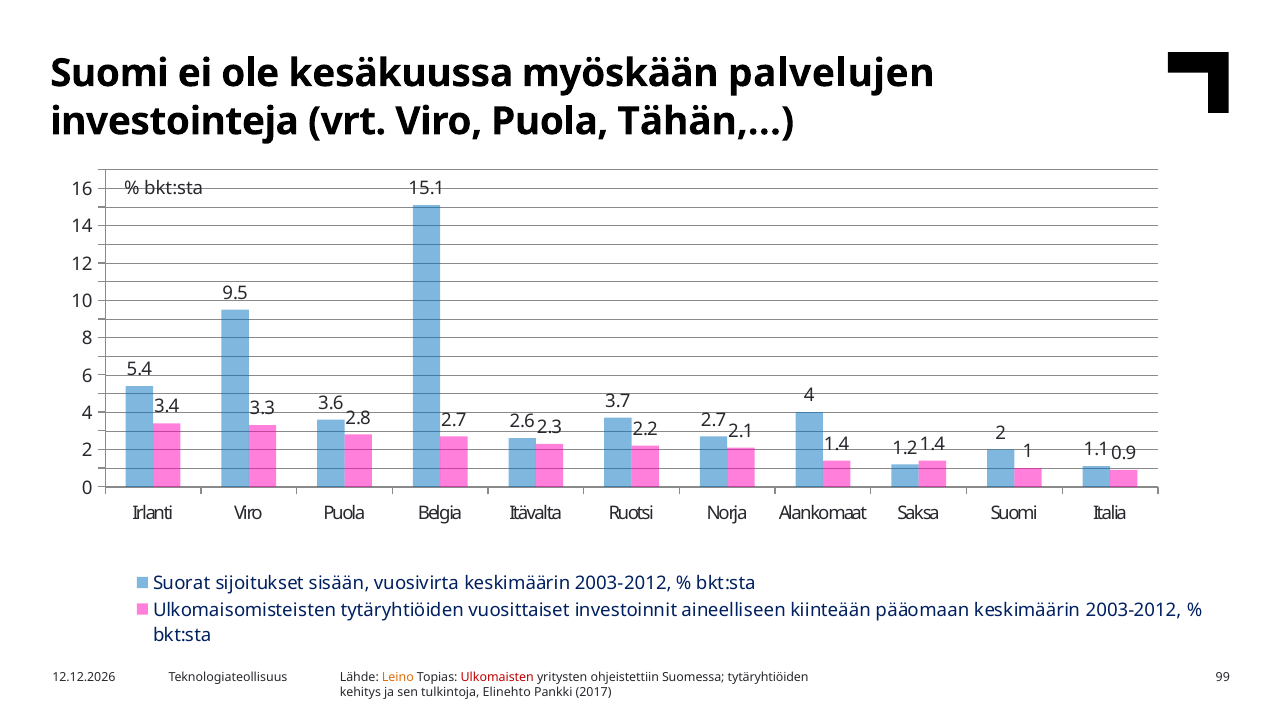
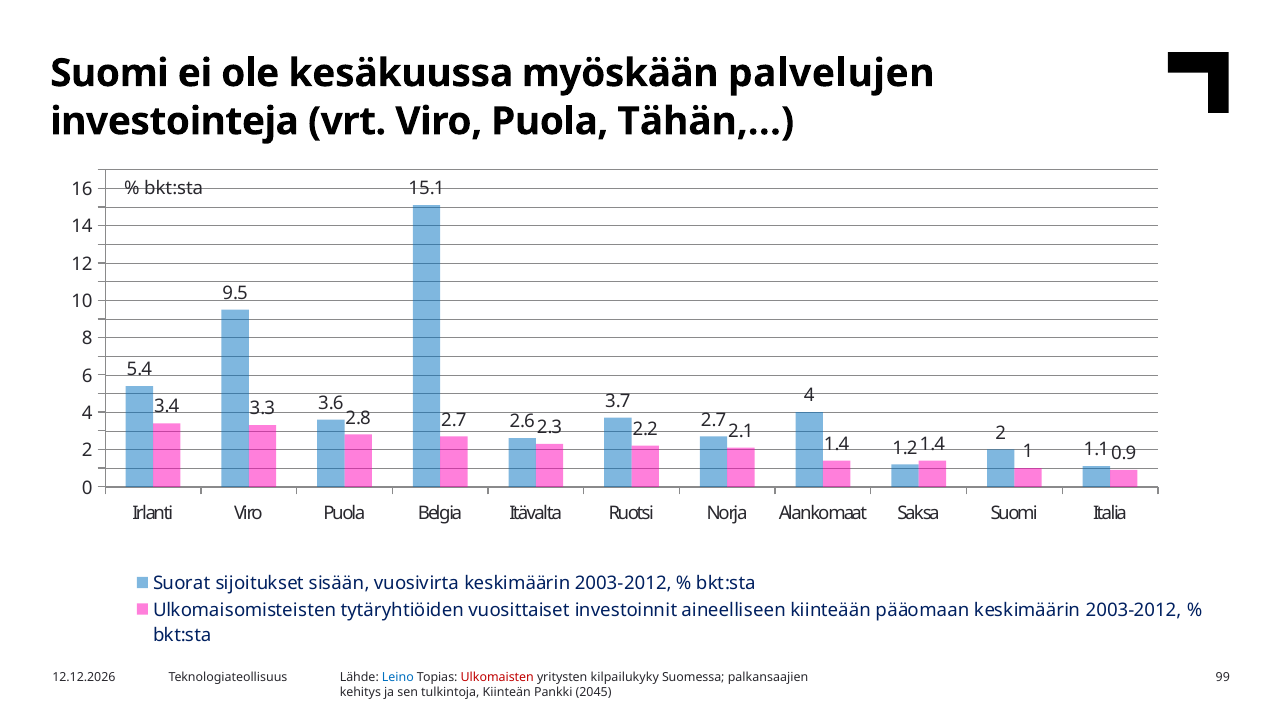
Leino colour: orange -> blue
ohjeistettiin: ohjeistettiin -> kilpailukyky
Suomessa tytäryhtiöiden: tytäryhtiöiden -> palkansaajien
Elinehto: Elinehto -> Kiinteän
2017: 2017 -> 2045
